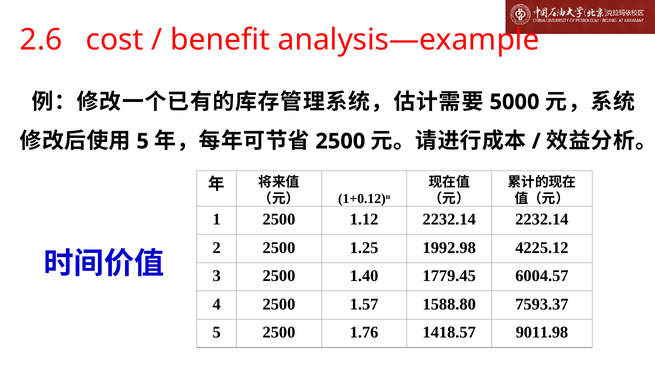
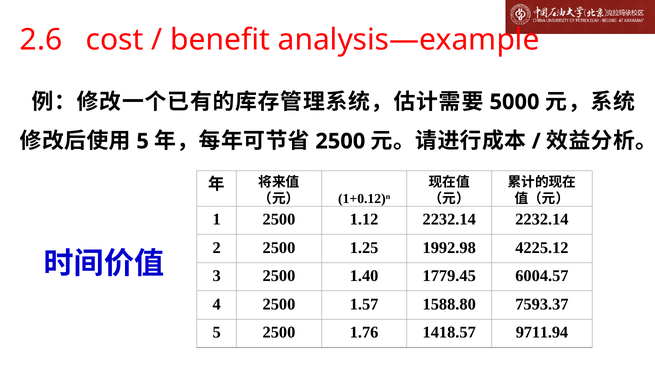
9011.98: 9011.98 -> 9711.94
